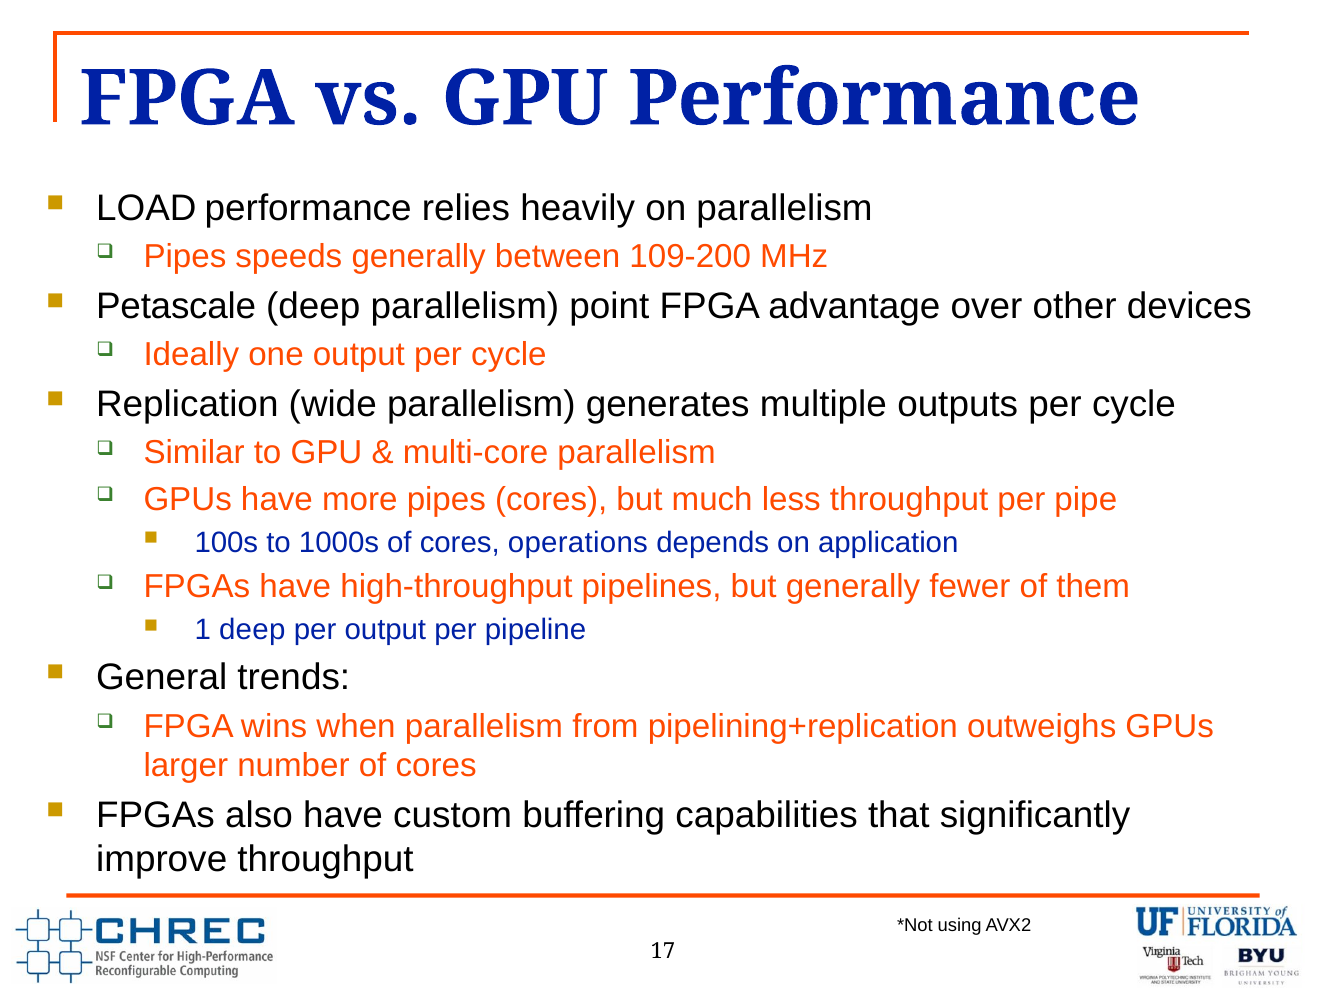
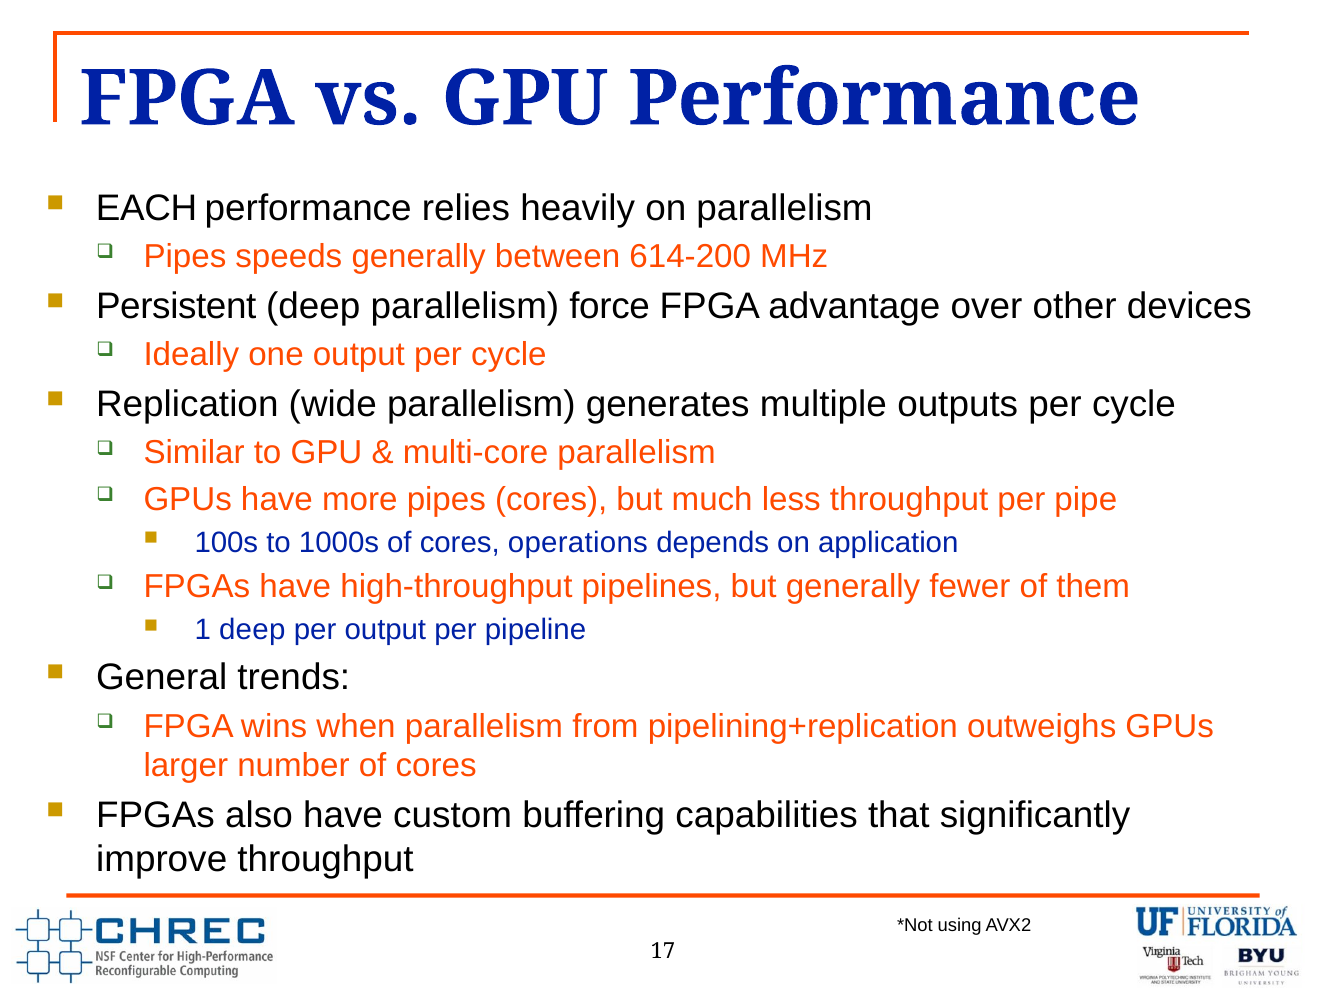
LOAD: LOAD -> EACH
109-200: 109-200 -> 614-200
Petascale: Petascale -> Persistent
point: point -> force
